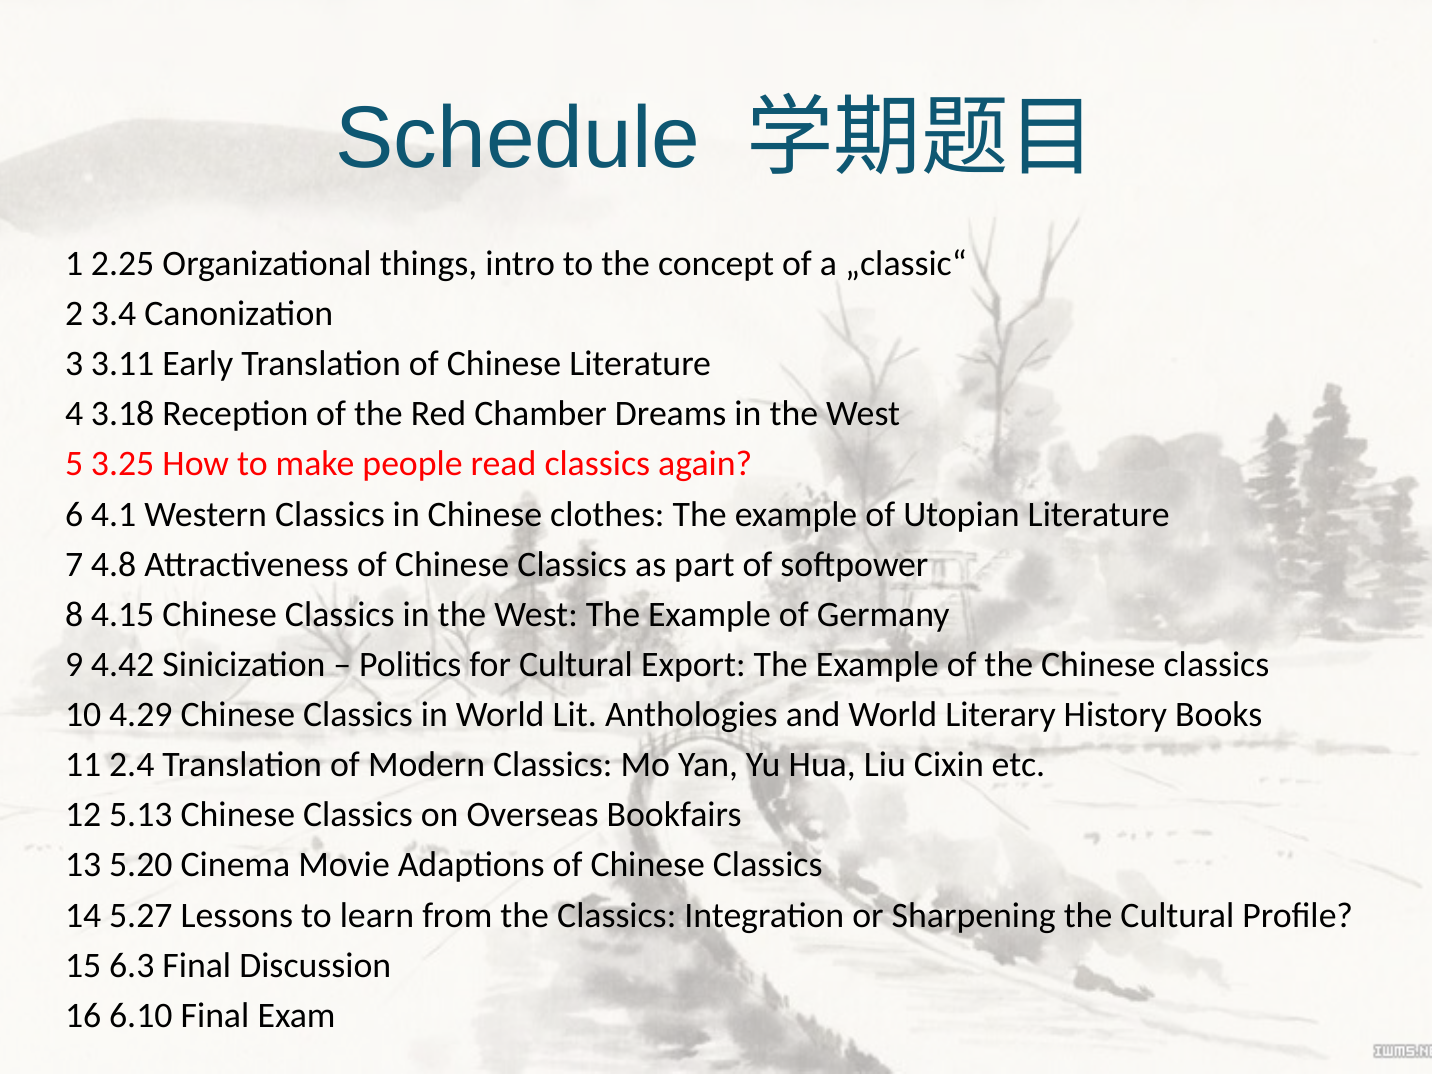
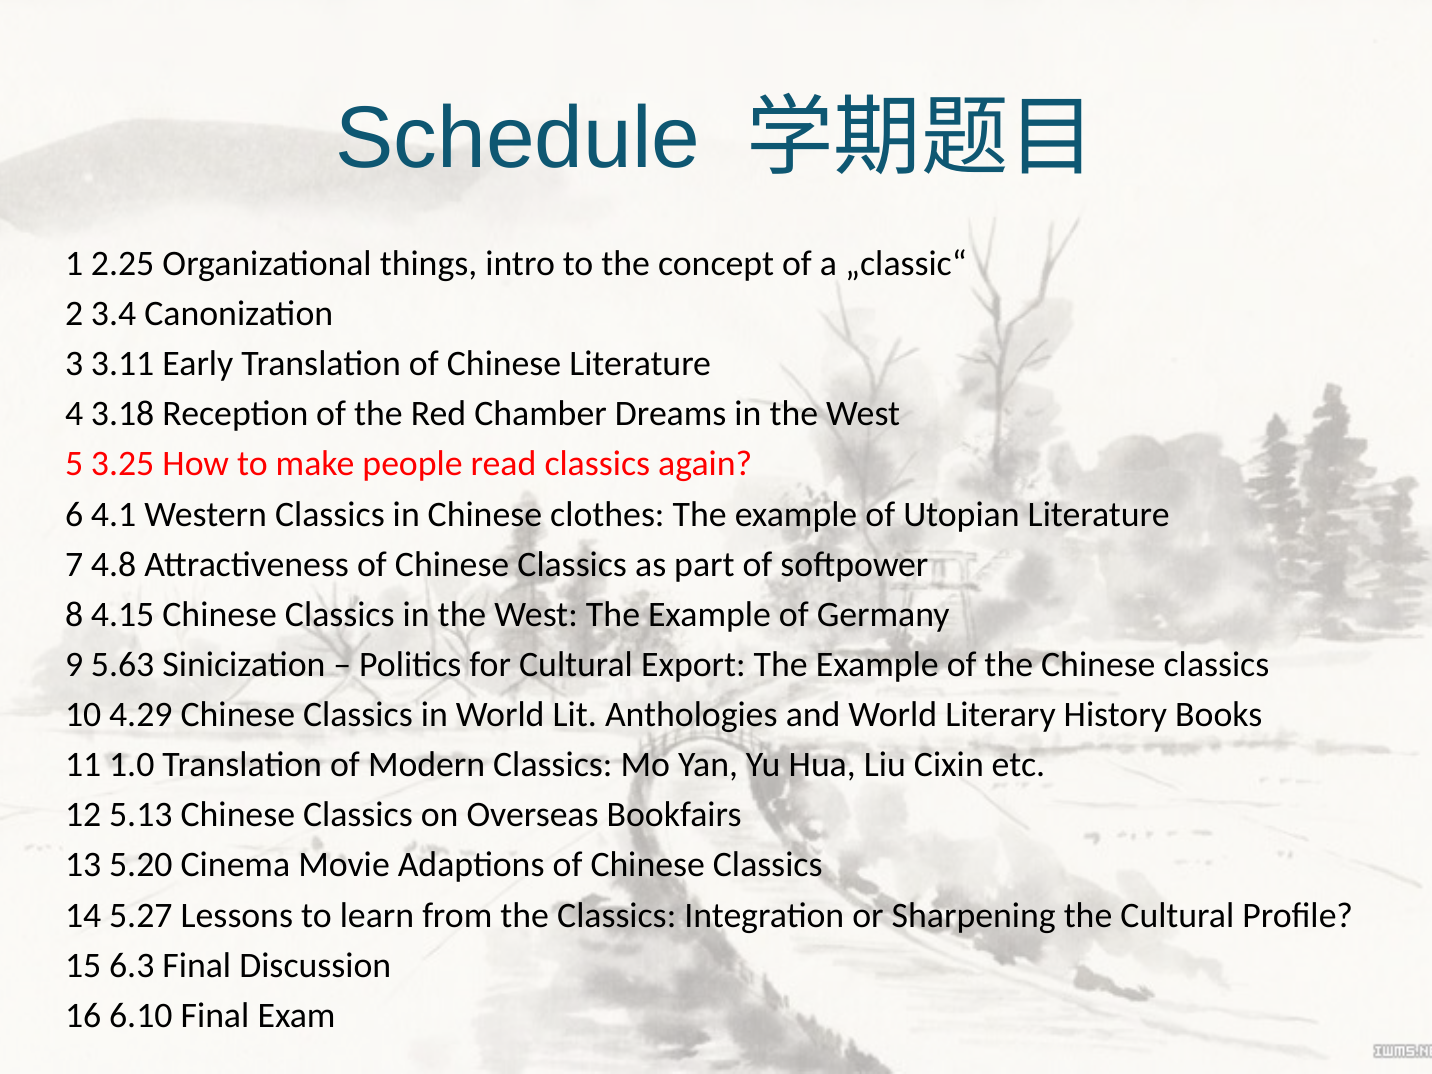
4.42: 4.42 -> 5.63
2.4: 2.4 -> 1.0
